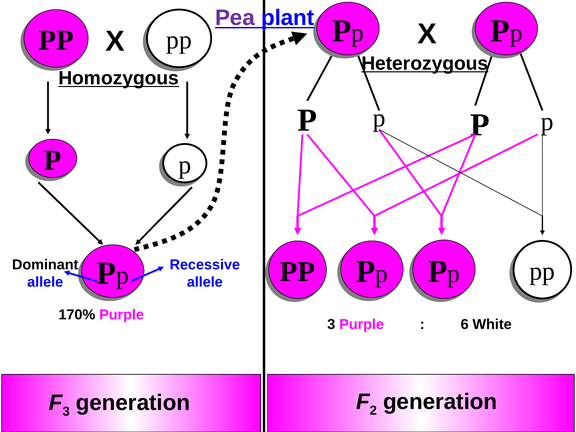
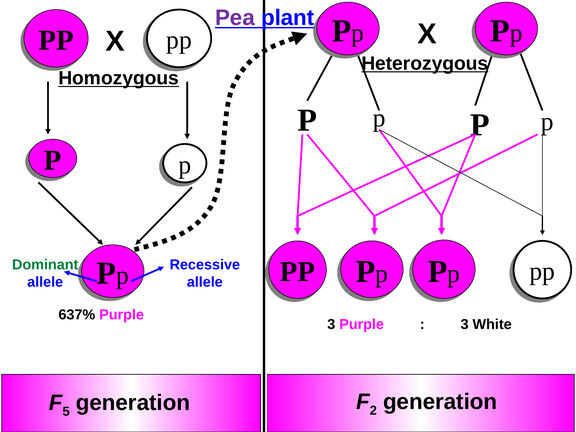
Dominant colour: black -> green
170%: 170% -> 637%
6 at (465, 324): 6 -> 3
3 at (66, 411): 3 -> 5
